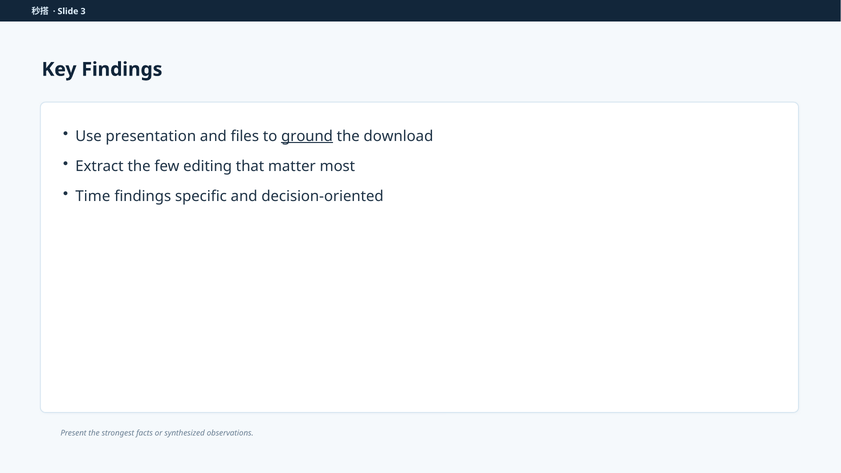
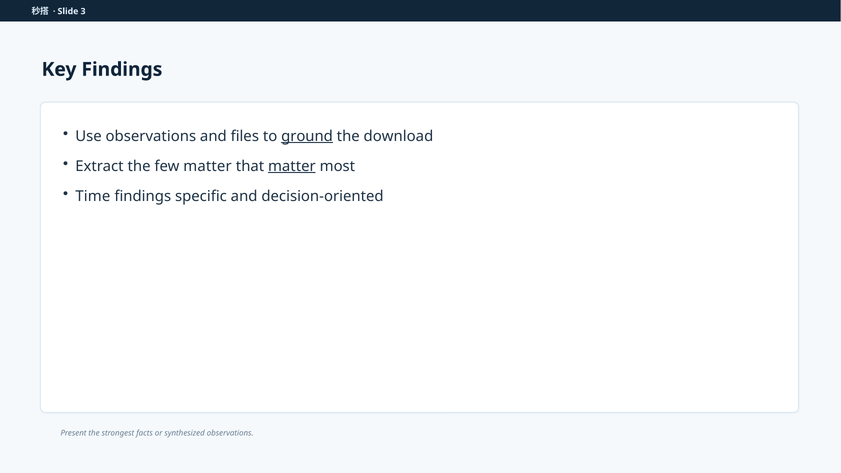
Use presentation: presentation -> observations
few editing: editing -> matter
matter at (292, 166) underline: none -> present
